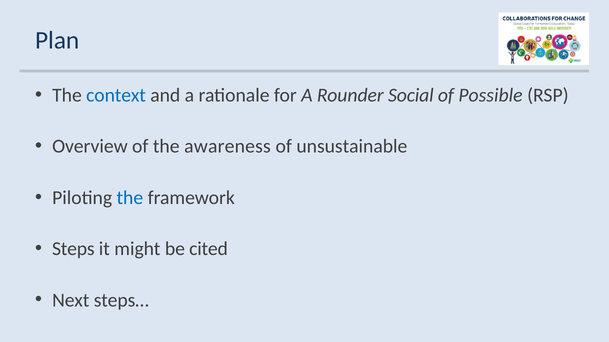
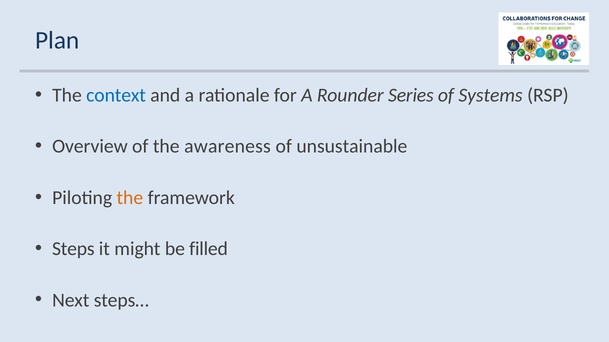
Social: Social -> Series
Possible: Possible -> Systems
the at (130, 198) colour: blue -> orange
cited: cited -> filled
